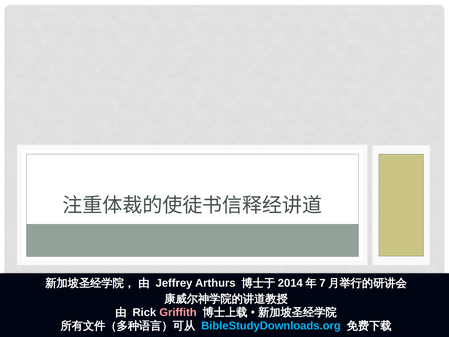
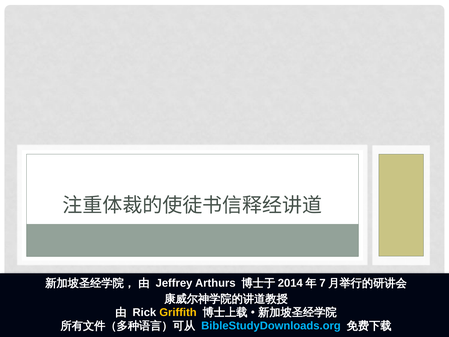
Griffith colour: pink -> yellow
